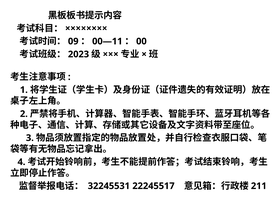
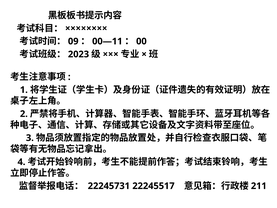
32245531: 32245531 -> 22245731
